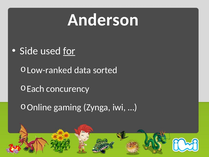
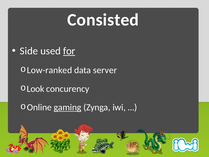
Anderson: Anderson -> Consisted
sorted: sorted -> server
Each: Each -> Look
gaming underline: none -> present
